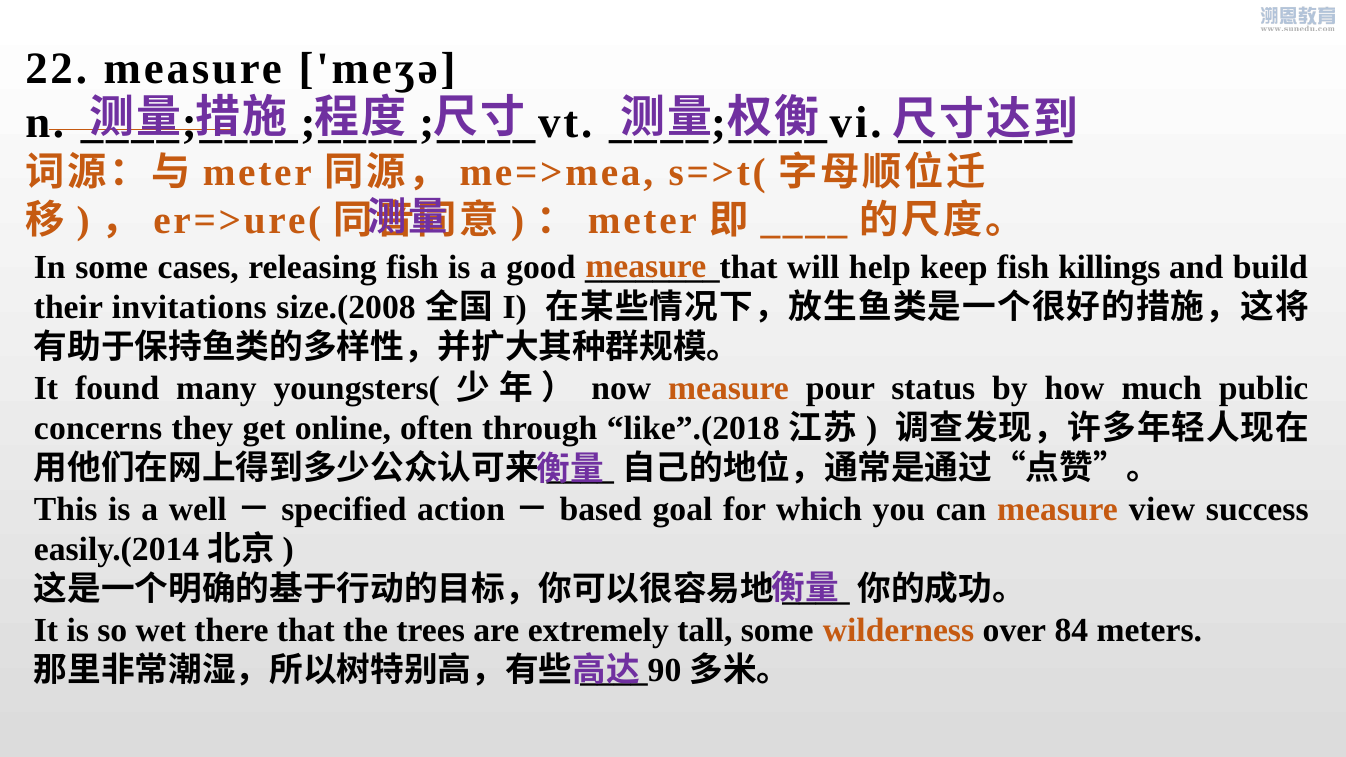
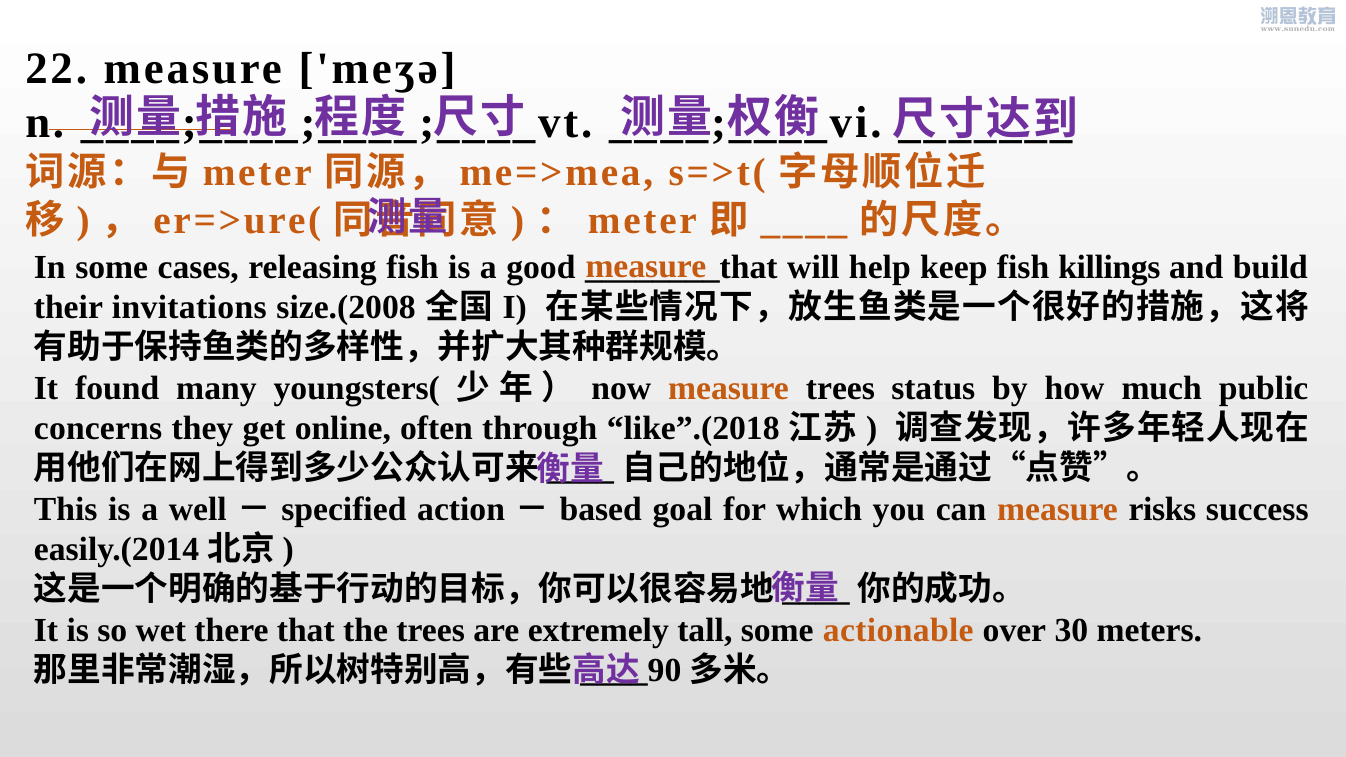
measure pour: pour -> trees
view: view -> risks
wilderness: wilderness -> actionable
84: 84 -> 30
